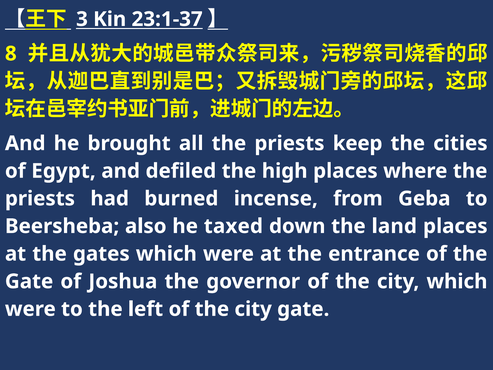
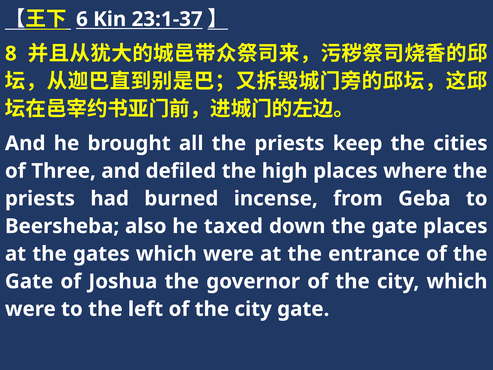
3: 3 -> 6
Egypt: Egypt -> Three
down the land: land -> gate
